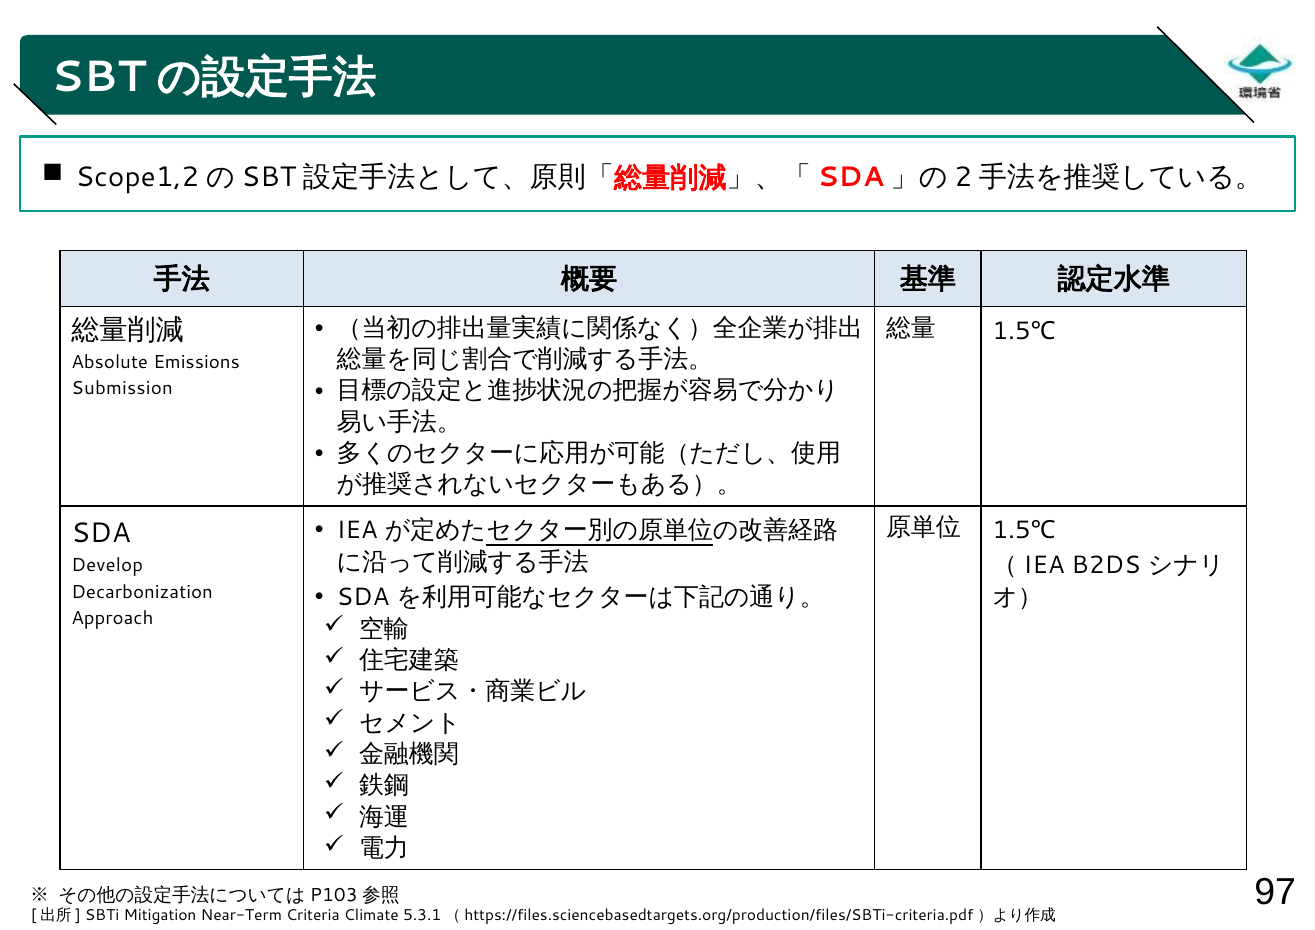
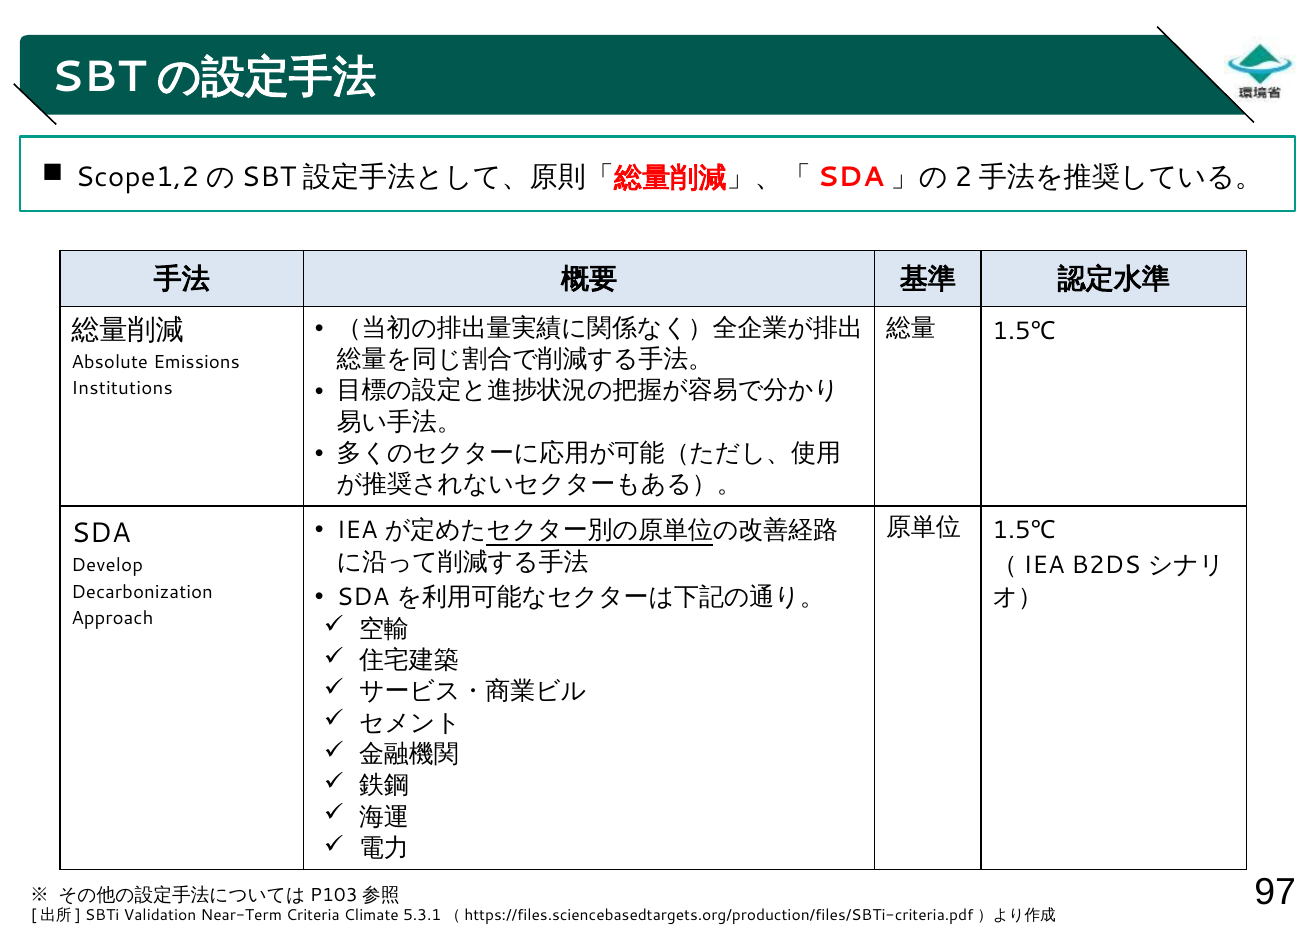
Submission: Submission -> Institutions
Mitigation: Mitigation -> Validation
